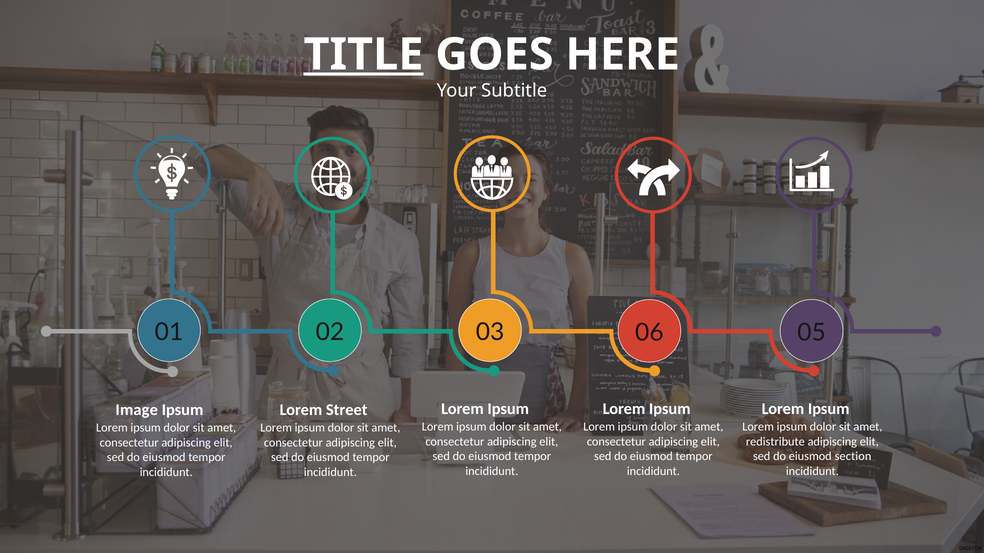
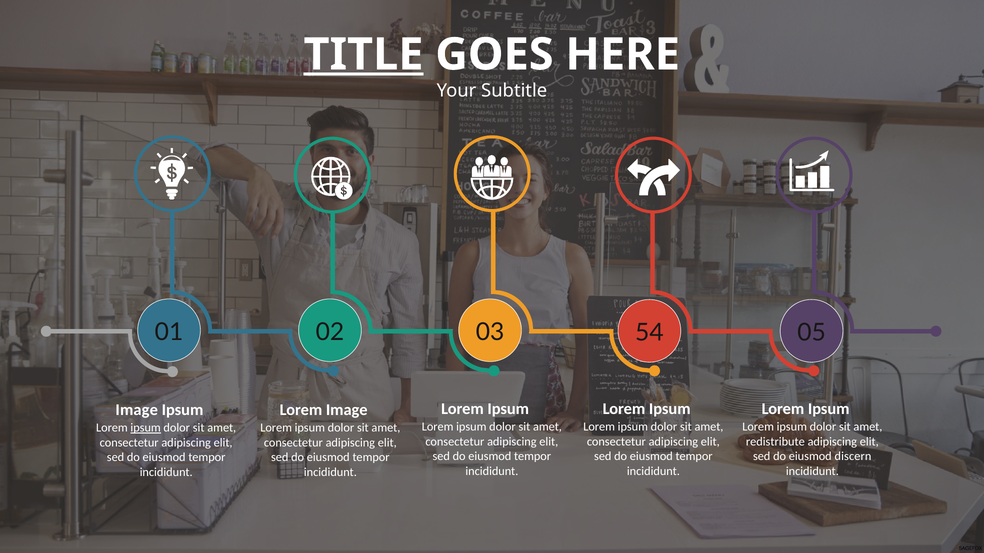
06: 06 -> 54
Lorem Street: Street -> Image
ipsum at (146, 428) underline: none -> present
section: section -> discern
